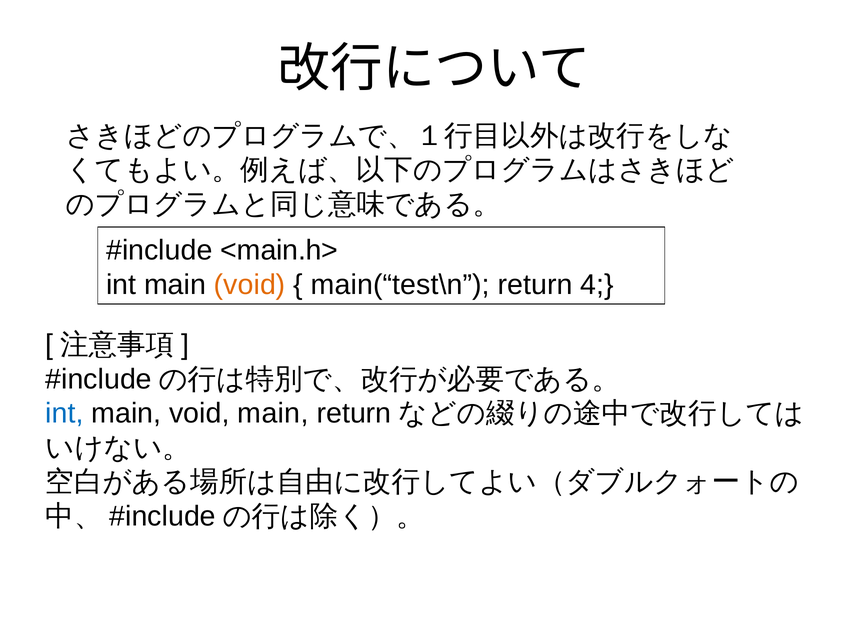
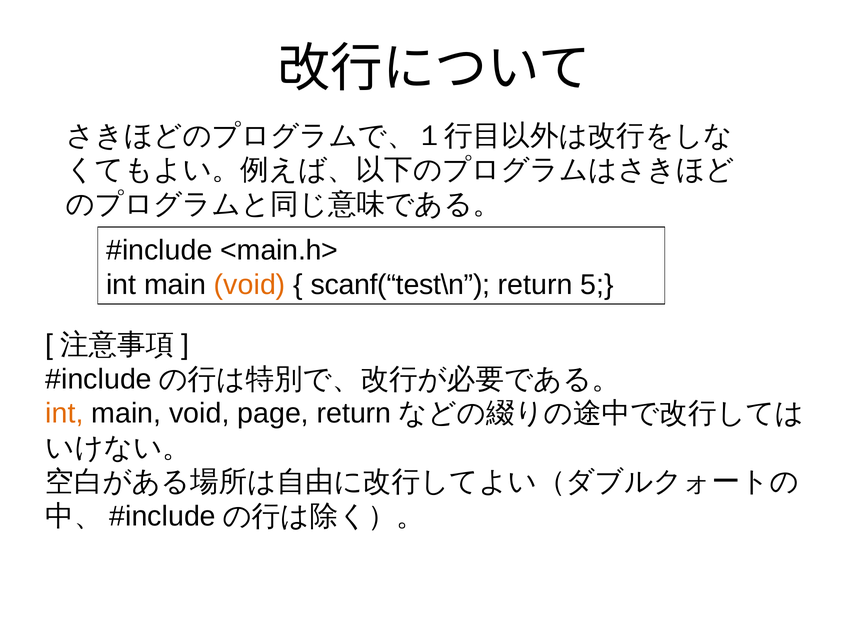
main(“test\n: main(“test\n -> scanf(“test\n
4: 4 -> 5
int at (64, 413) colour: blue -> orange
void main: main -> page
